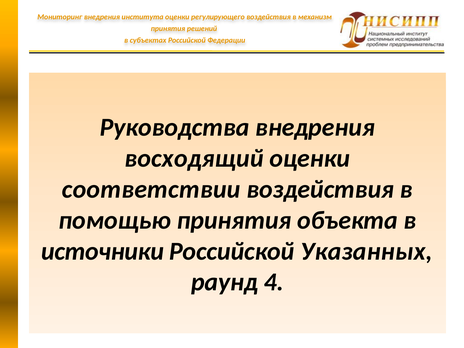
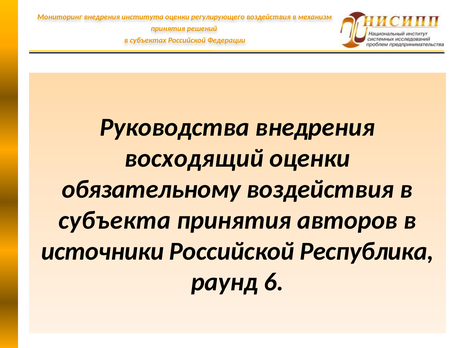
соответствии: соответствии -> обязательному
помощью: помощью -> субъекта
объекта: объекта -> авторов
Указанных: Указанных -> Республика
4: 4 -> 6
